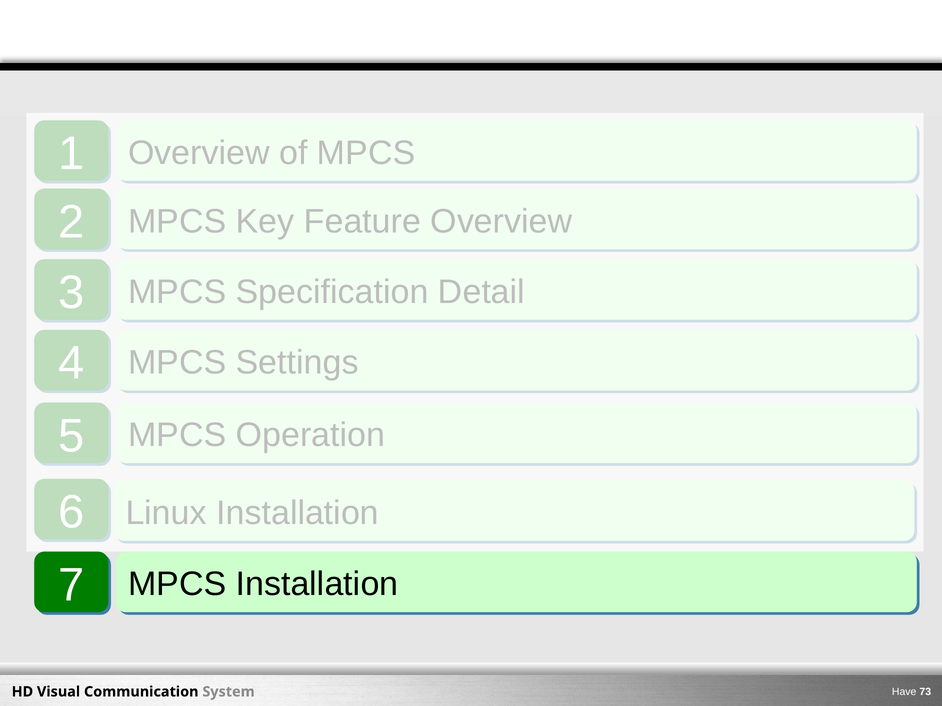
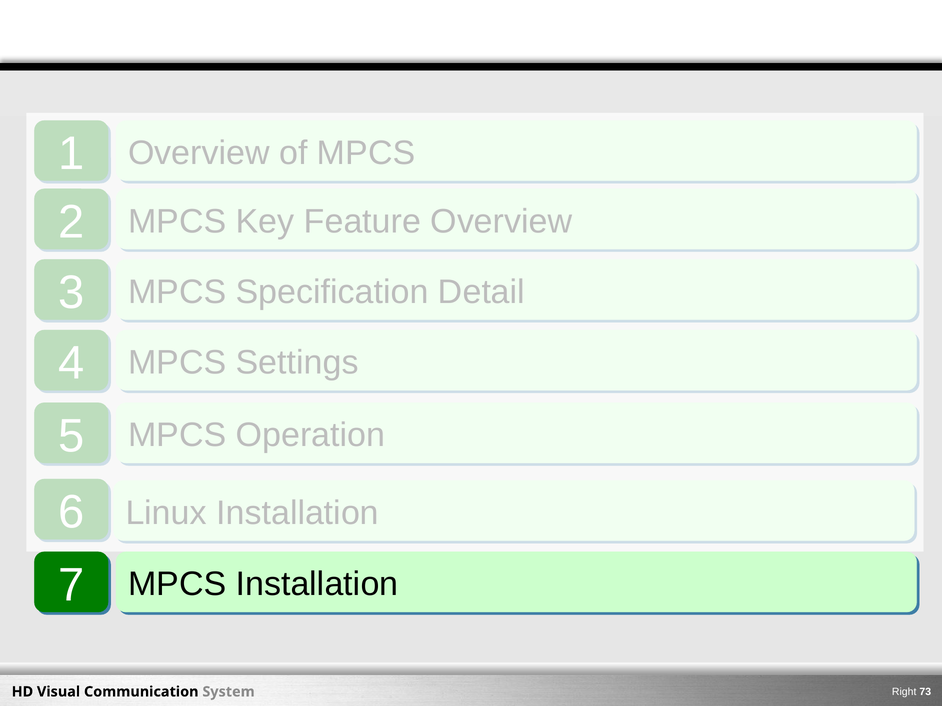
Have: Have -> Right
